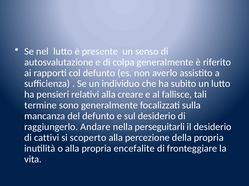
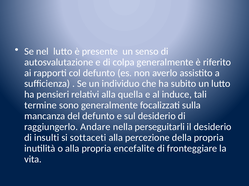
creare: creare -> quella
fallisce: fallisce -> induce
cattivi: cattivi -> insulti
scoperto: scoperto -> sottaceti
